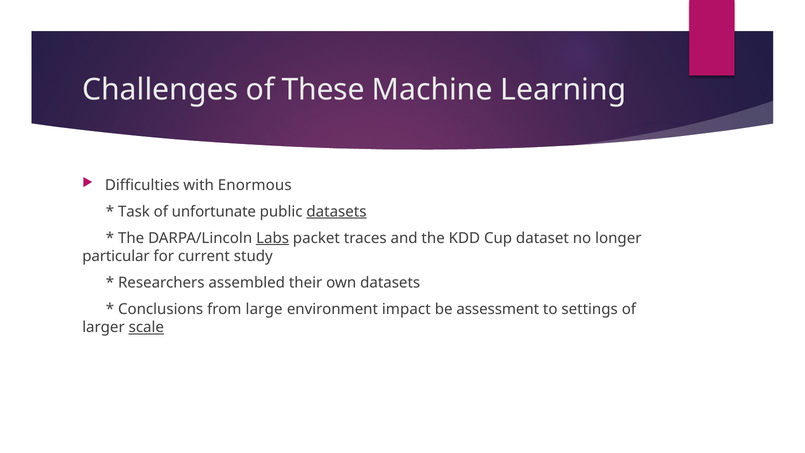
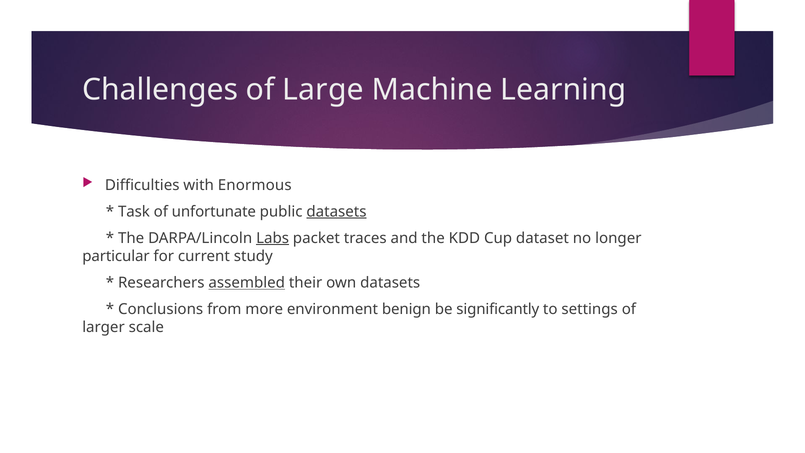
These: These -> Large
assembled underline: none -> present
large: large -> more
impact: impact -> benign
assessment: assessment -> significantly
scale underline: present -> none
